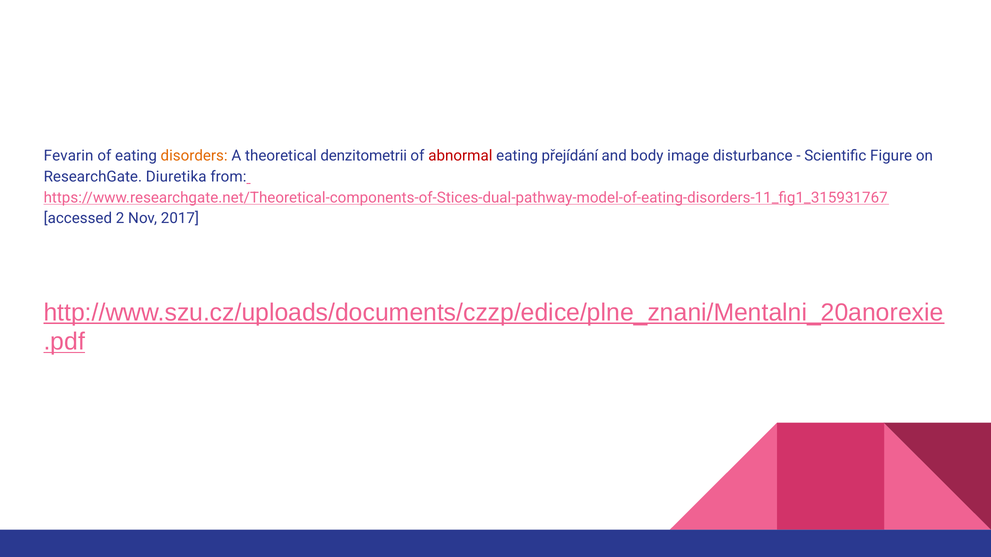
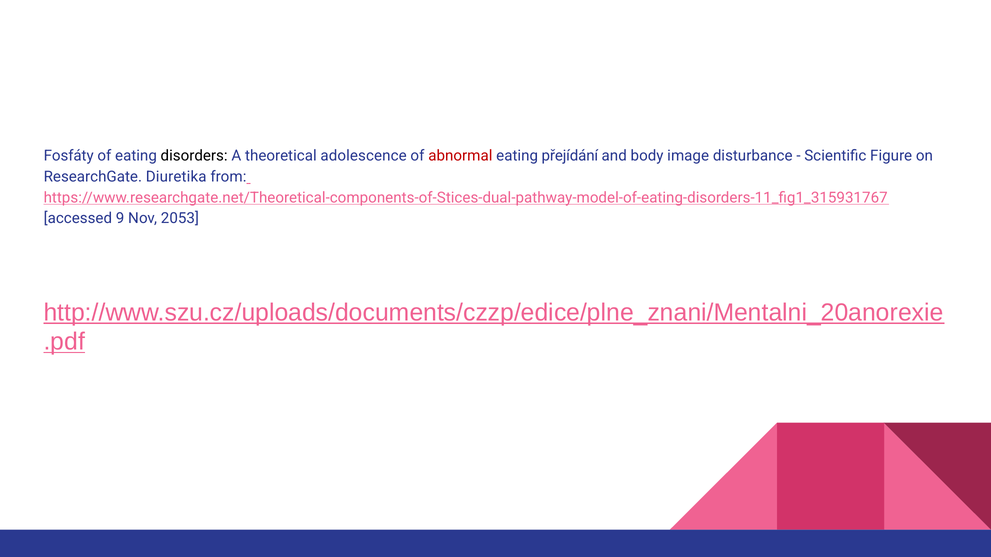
Fevarin: Fevarin -> Fosfáty
disorders colour: orange -> black
denzitometrii: denzitometrii -> adolescence
2: 2 -> 9
2017: 2017 -> 2053
